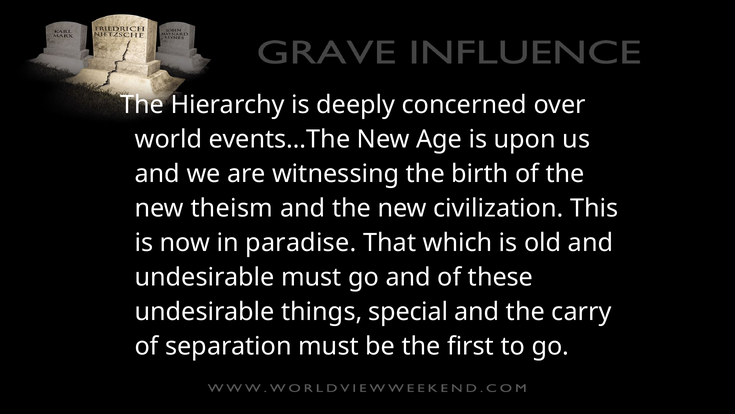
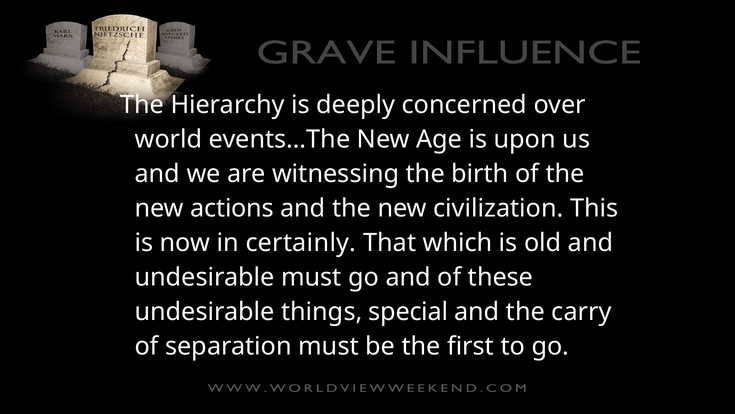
theism: theism -> actions
paradise: paradise -> certainly
